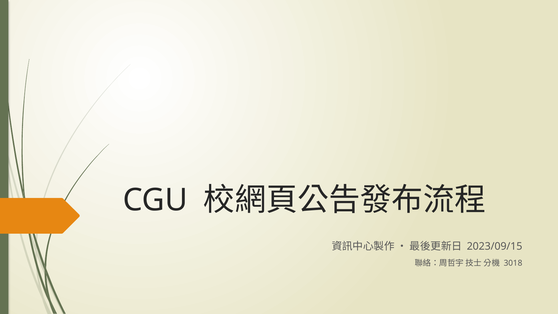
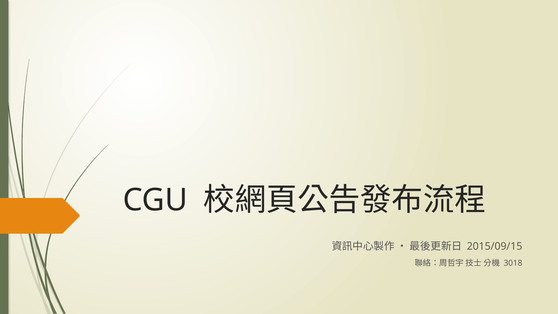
2023/09/15: 2023/09/15 -> 2015/09/15
